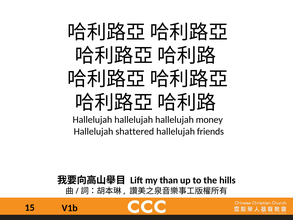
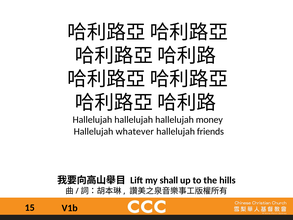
shattered: shattered -> whatever
than: than -> shall
